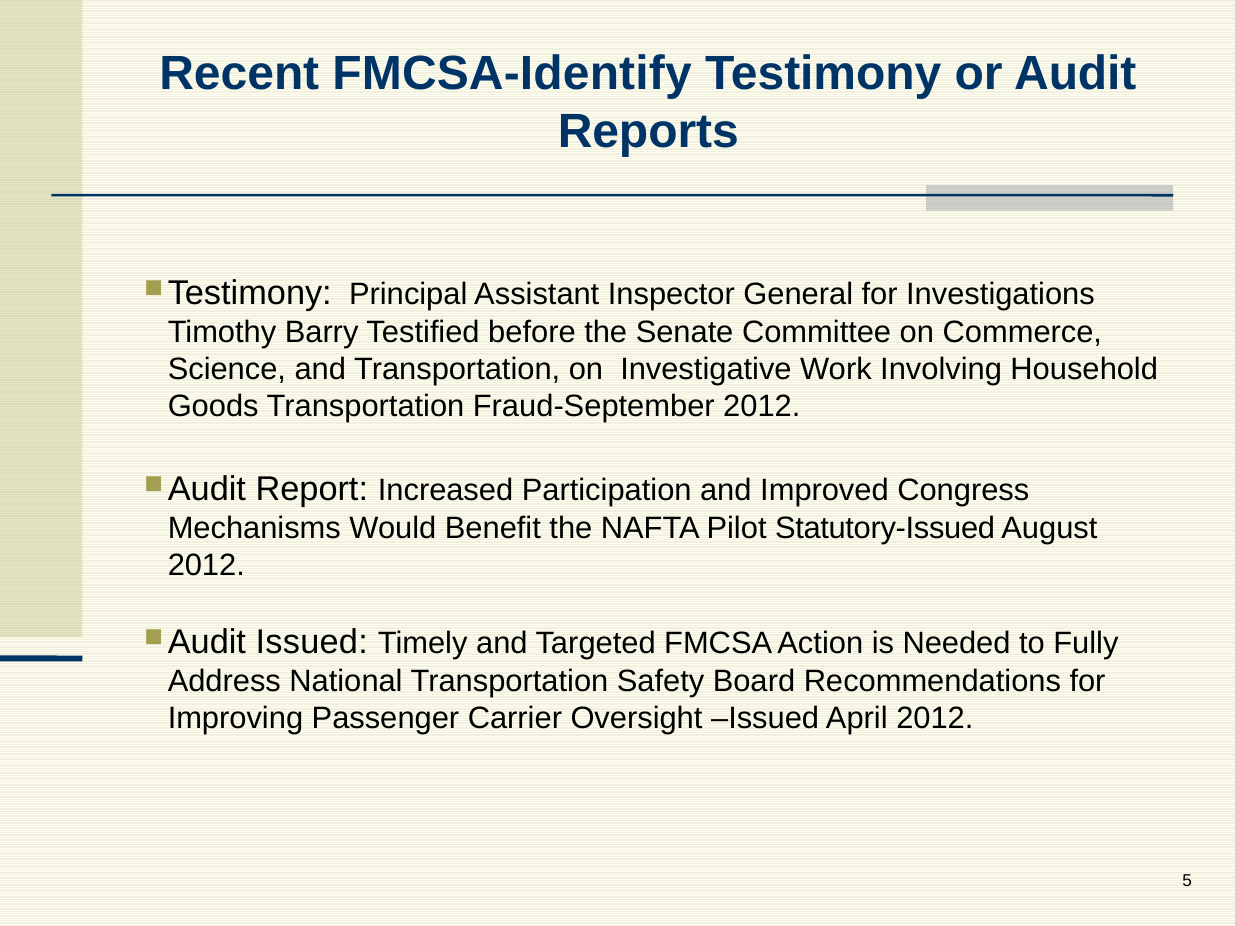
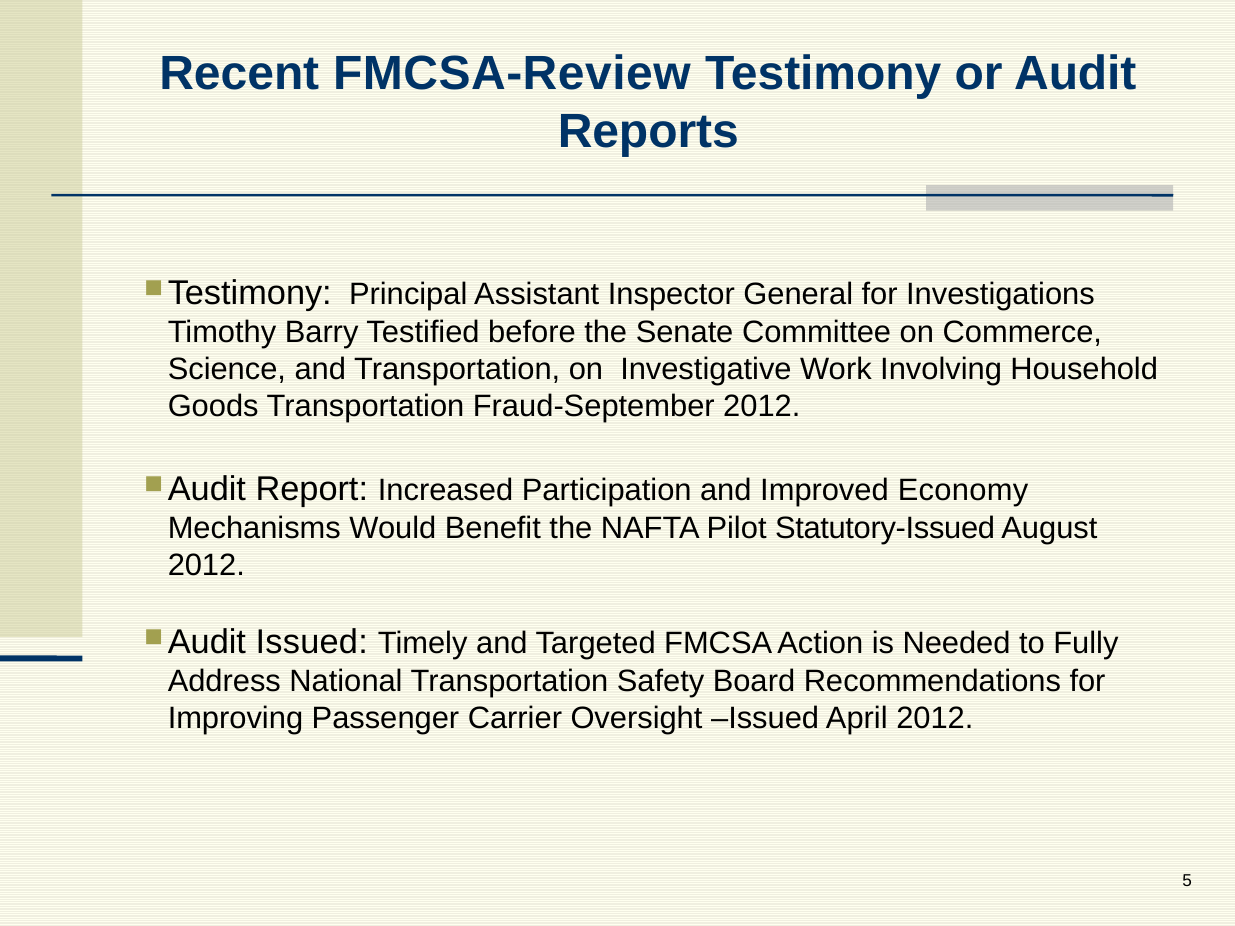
FMCSA-Identify: FMCSA-Identify -> FMCSA-Review
Congress: Congress -> Economy
